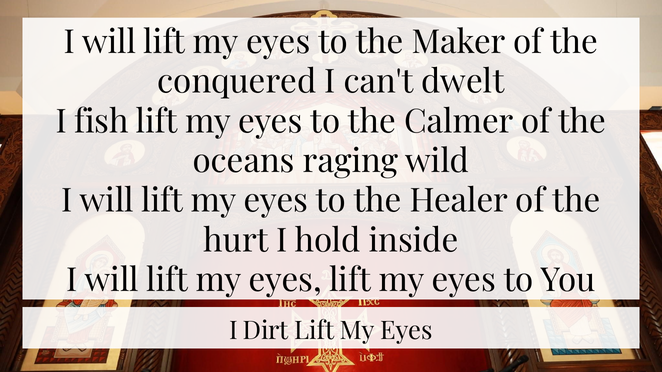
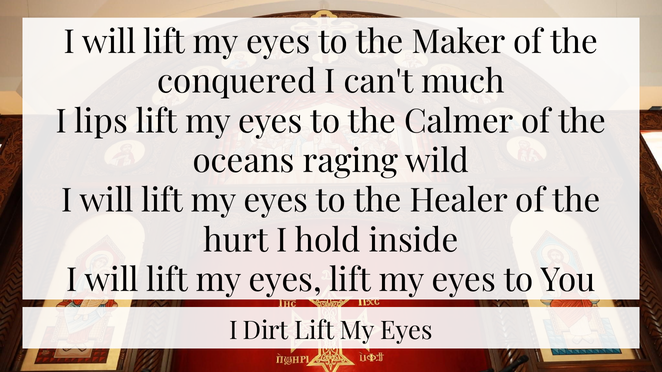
dwelt: dwelt -> much
fish: fish -> lips
